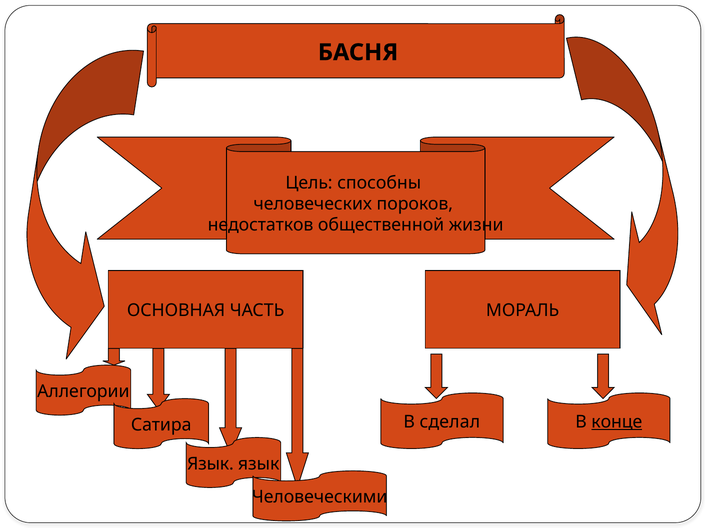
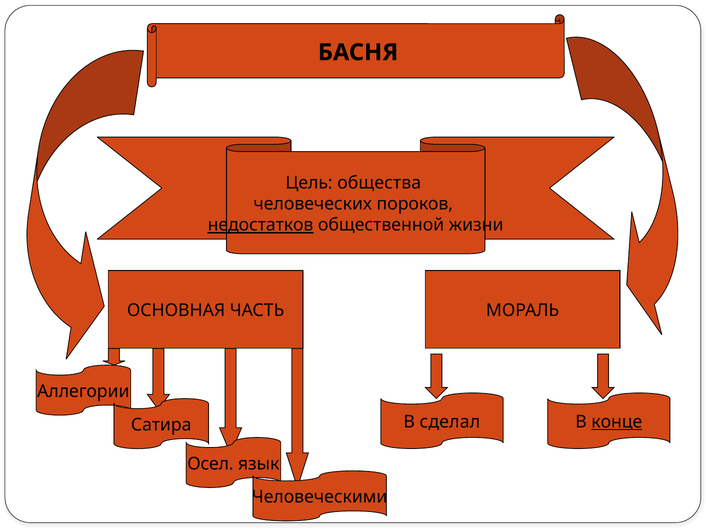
способны: способны -> общества
недостатков underline: none -> present
Язык at (210, 463): Язык -> Осел
